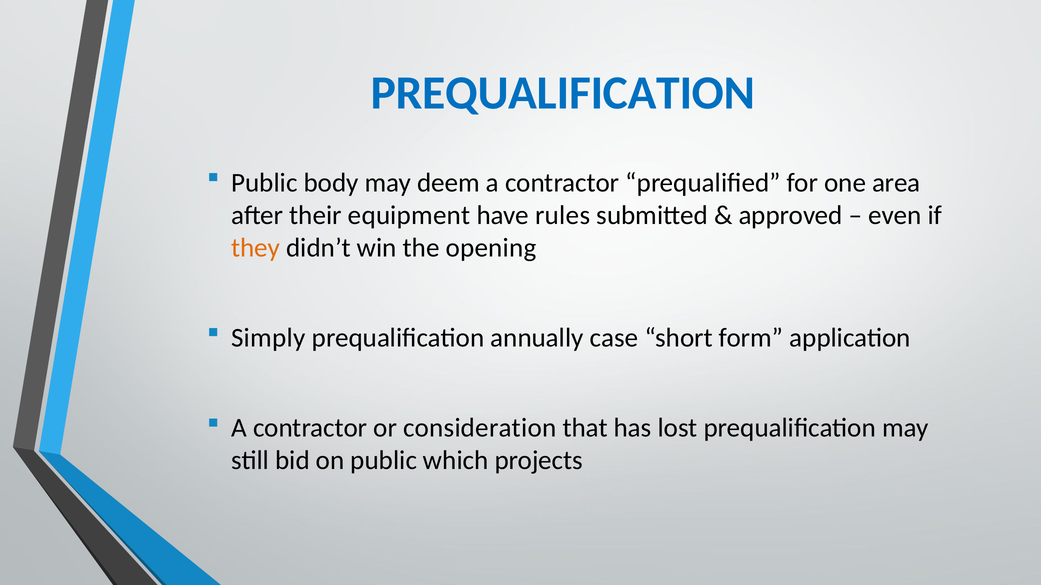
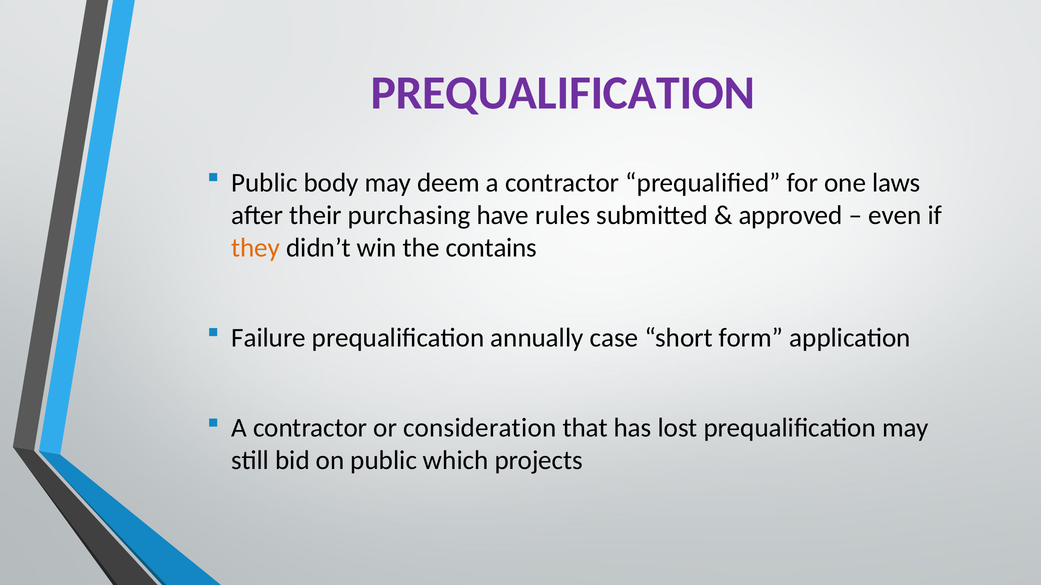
PREQUALIFICATION at (563, 93) colour: blue -> purple
area: area -> laws
equipment: equipment -> purchasing
opening: opening -> contains
Simply: Simply -> Failure
